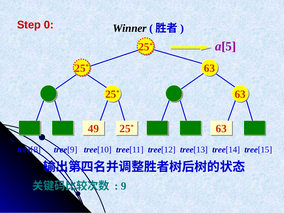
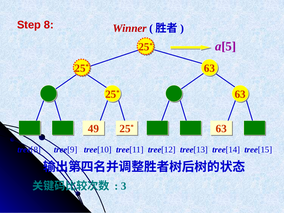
0: 0 -> 8
Winner colour: black -> red
9: 9 -> 3
